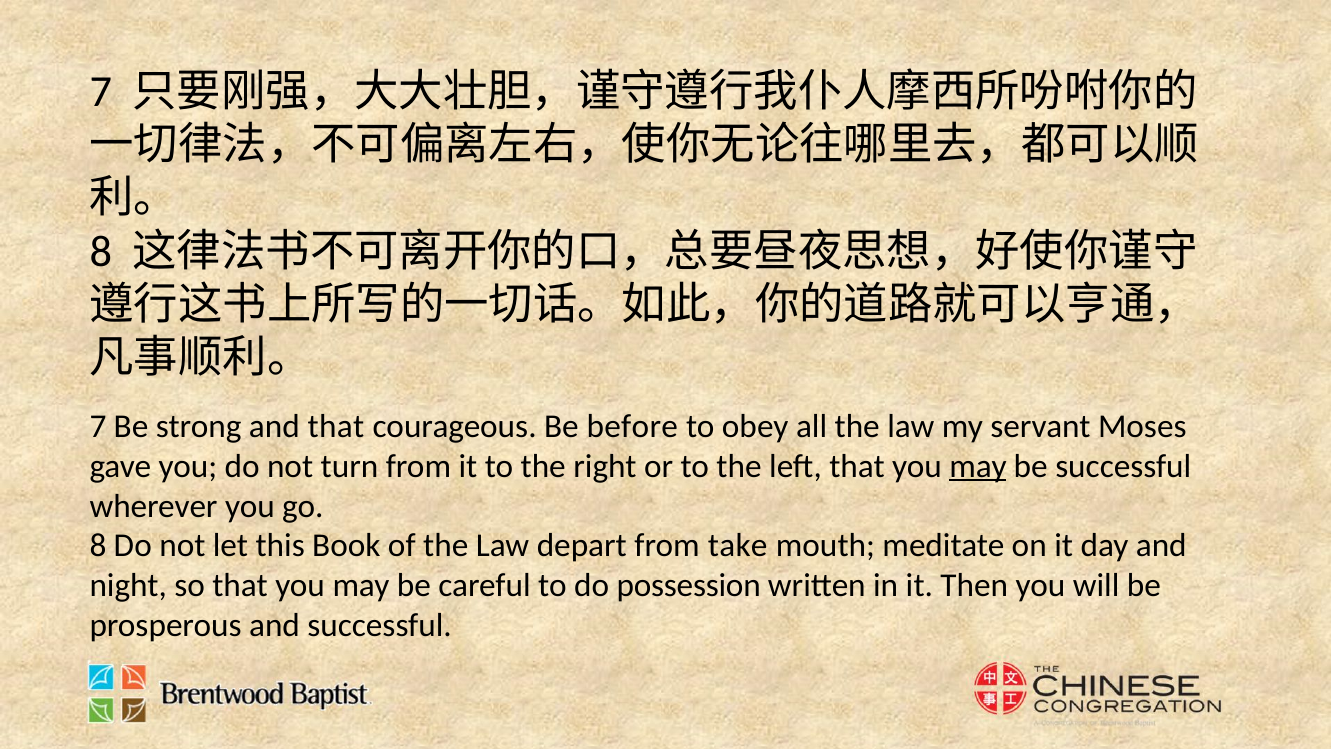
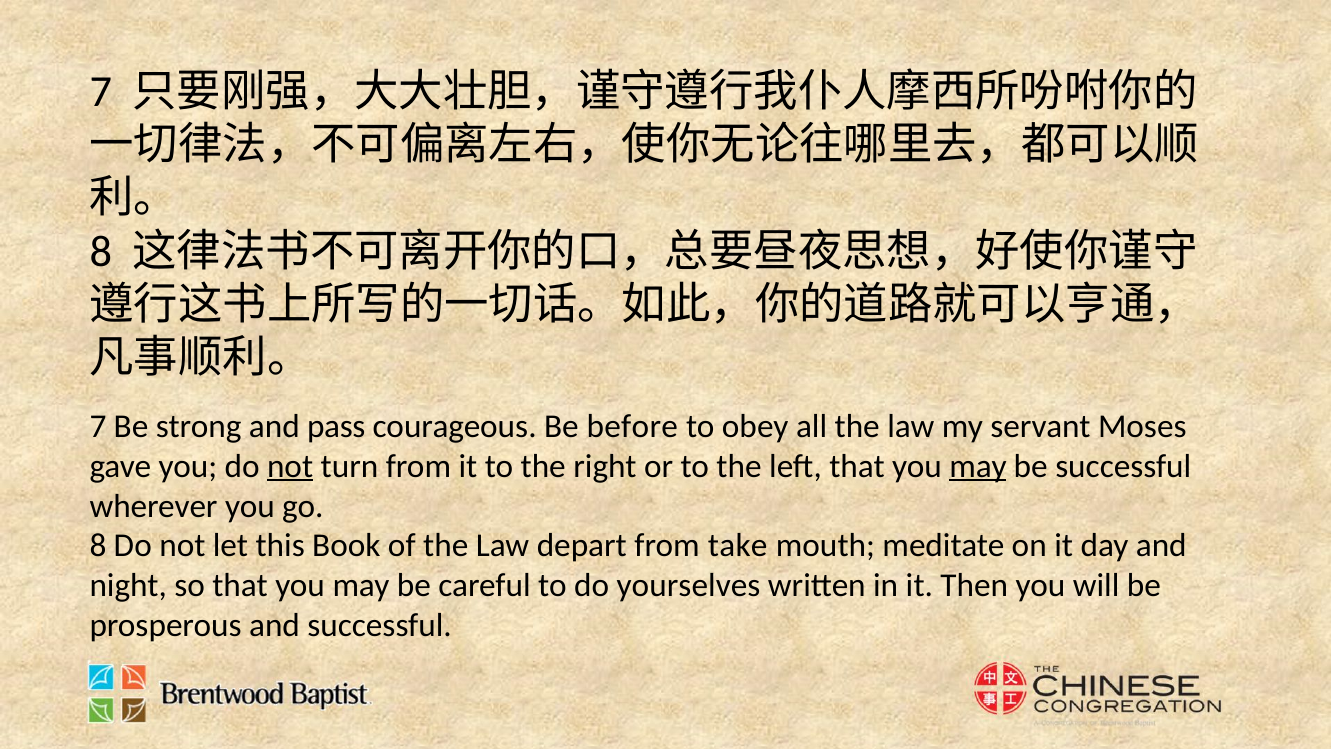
and that: that -> pass
not at (290, 466) underline: none -> present
possession: possession -> yourselves
